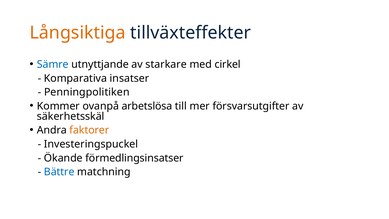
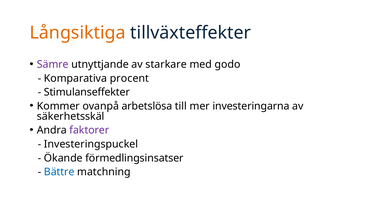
Sämre colour: blue -> purple
cirkel: cirkel -> godo
insatser: insatser -> procent
Penningpolitiken: Penningpolitiken -> Stimulanseffekter
försvarsutgifter: försvarsutgifter -> investeringarna
faktorer colour: orange -> purple
